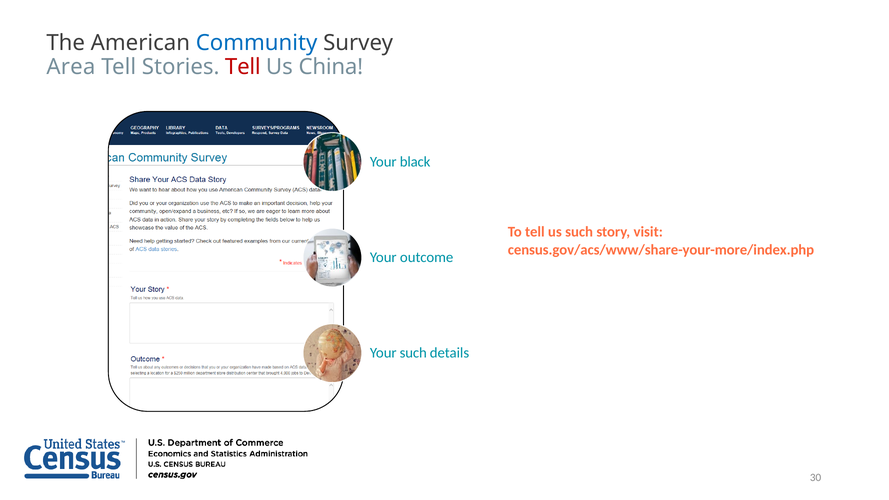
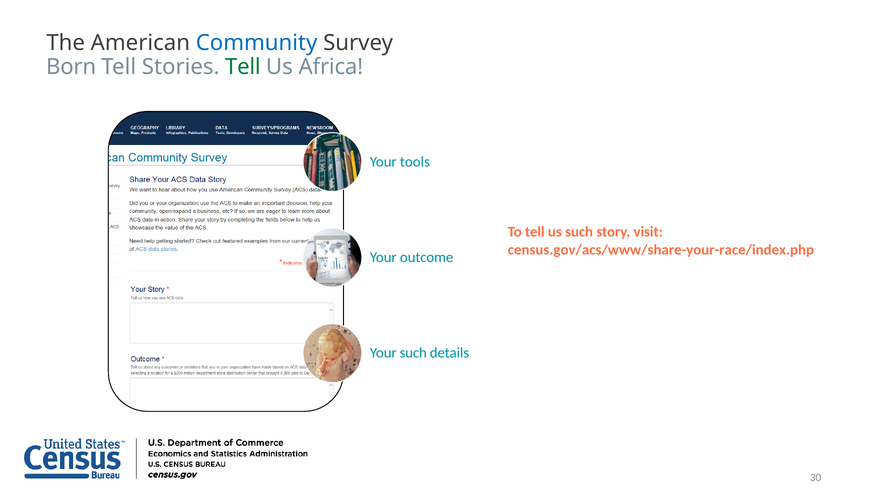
Area: Area -> Born
Tell at (243, 67) colour: red -> green
China: China -> Africa
black: black -> tools
census.gov/acs/www/share-your-more/index.php: census.gov/acs/www/share-your-more/index.php -> census.gov/acs/www/share-your-race/index.php
